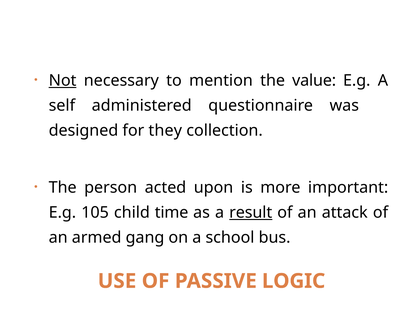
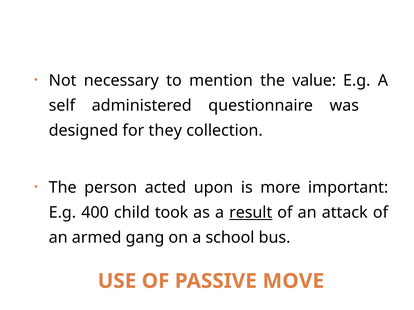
Not underline: present -> none
105: 105 -> 400
time: time -> took
LOGIC: LOGIC -> MOVE
